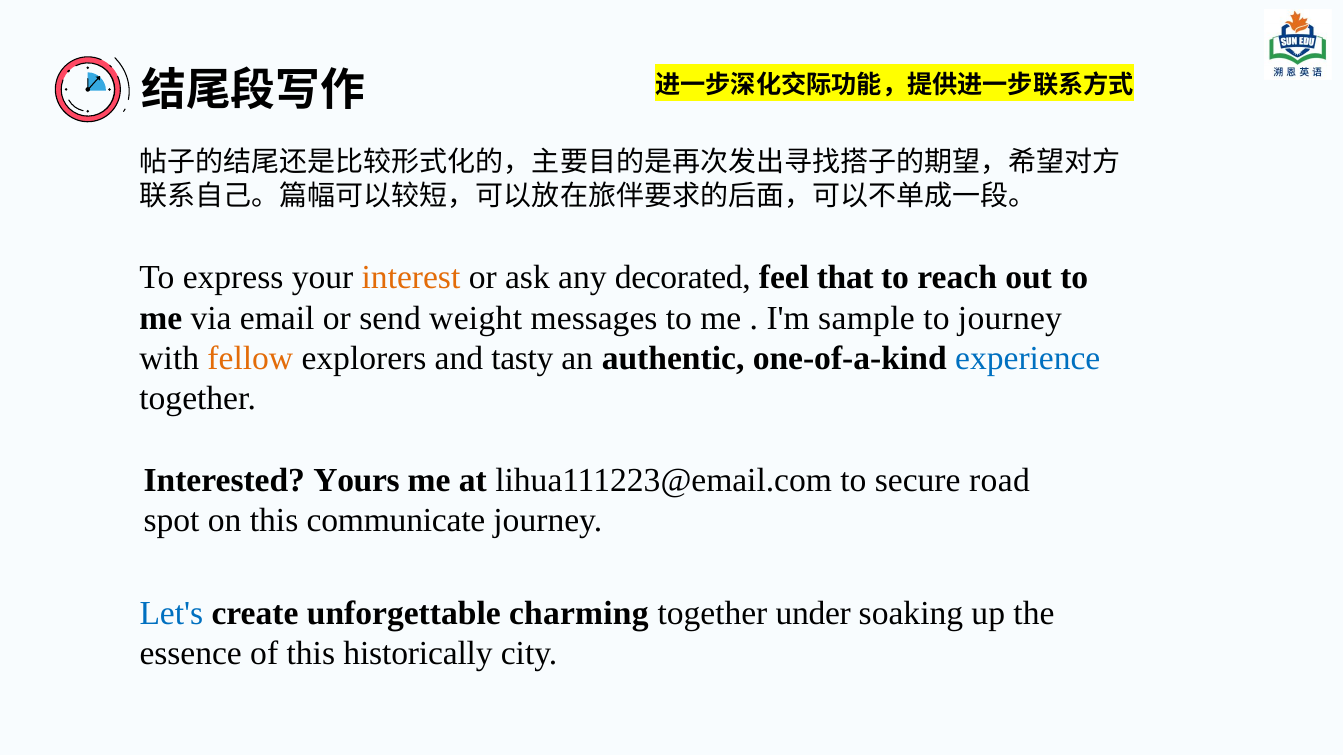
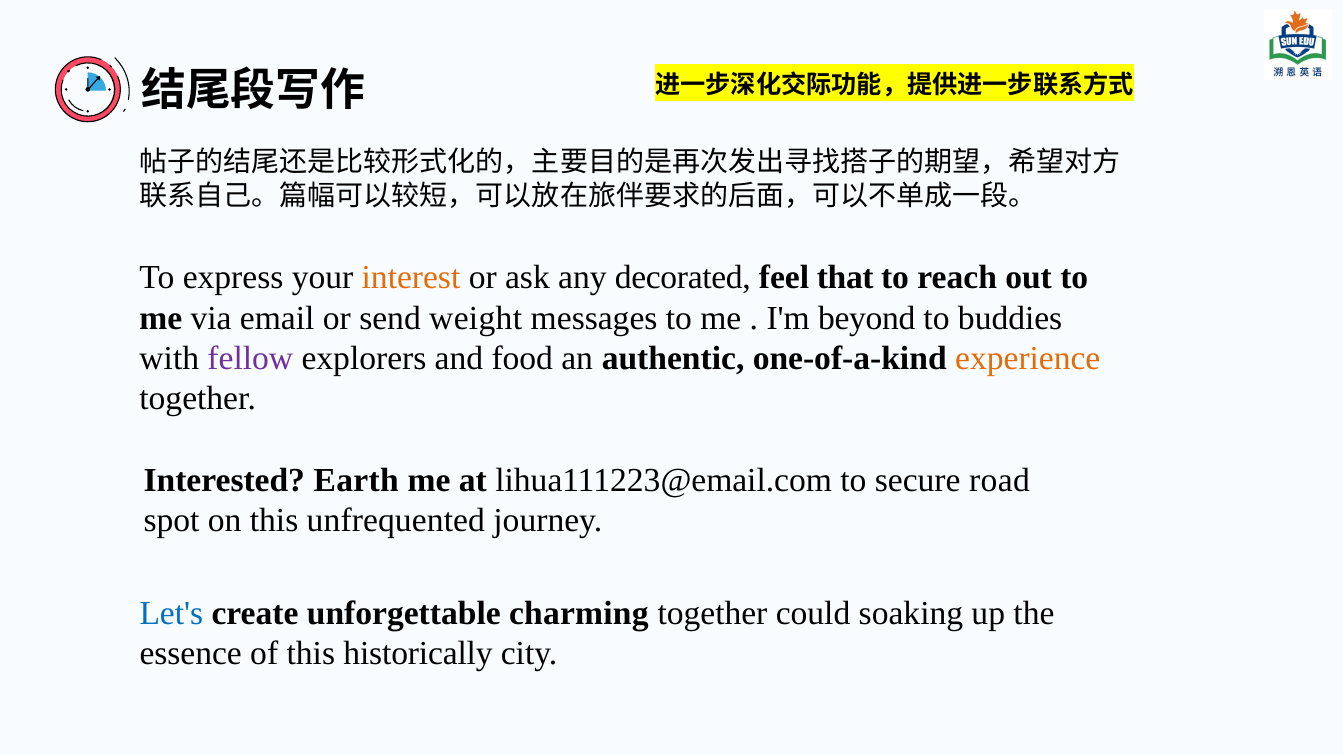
sample: sample -> beyond
to journey: journey -> buddies
fellow colour: orange -> purple
tasty: tasty -> food
experience colour: blue -> orange
Yours: Yours -> Earth
communicate: communicate -> unfrequented
under: under -> could
